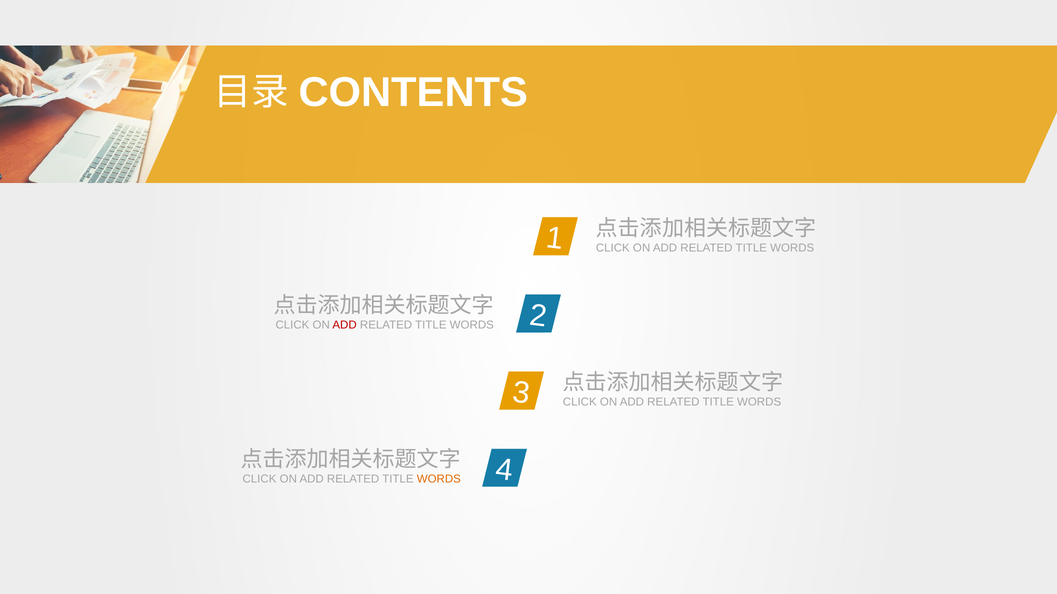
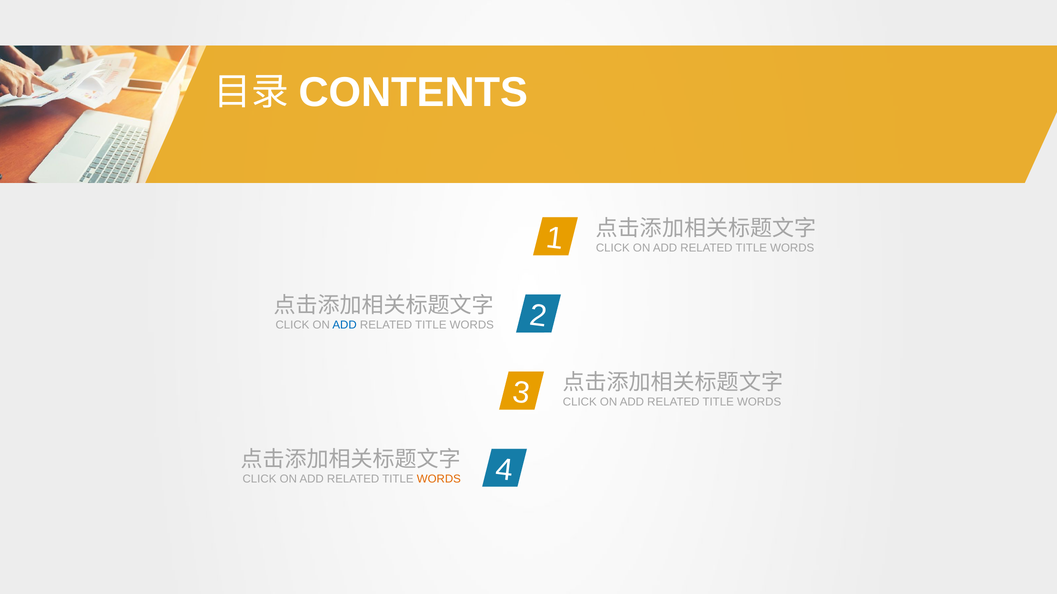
ADD at (345, 325) colour: red -> blue
